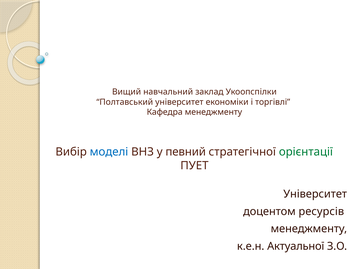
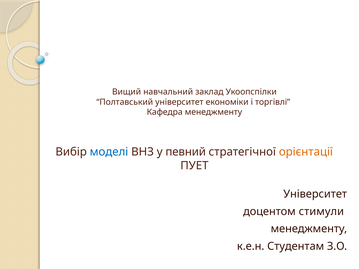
орієнтації colour: green -> orange
ресурсів: ресурсів -> стимули
Актуальної: Актуальної -> Студентам
